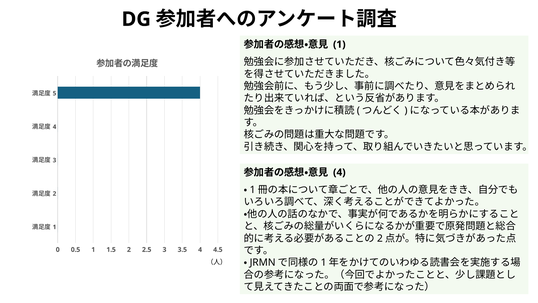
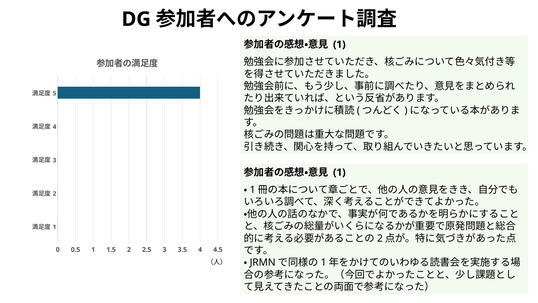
4 at (339, 172): 4 -> 1
